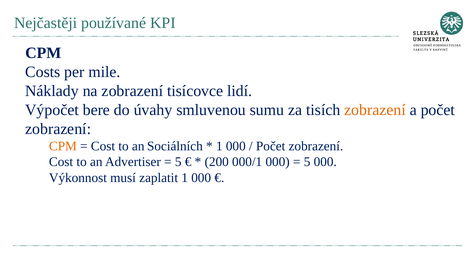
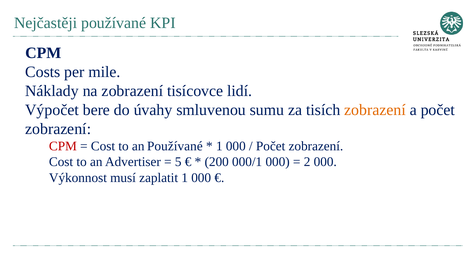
CPM at (63, 146) colour: orange -> red
an Sociálních: Sociálních -> Používané
5 at (307, 162): 5 -> 2
